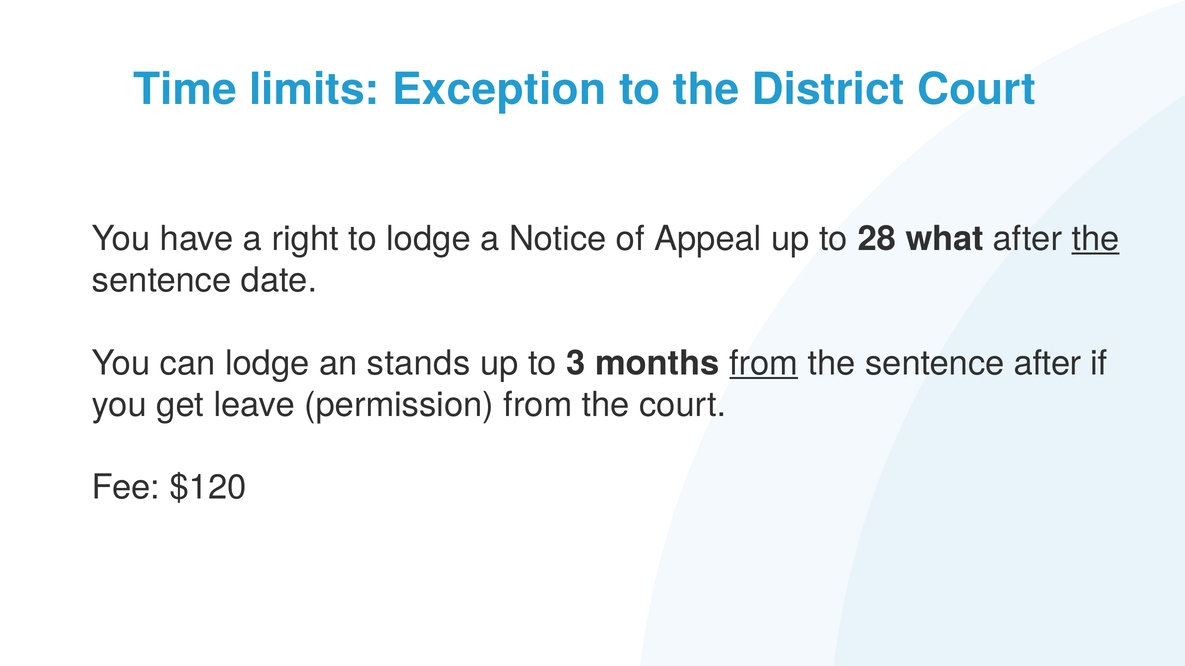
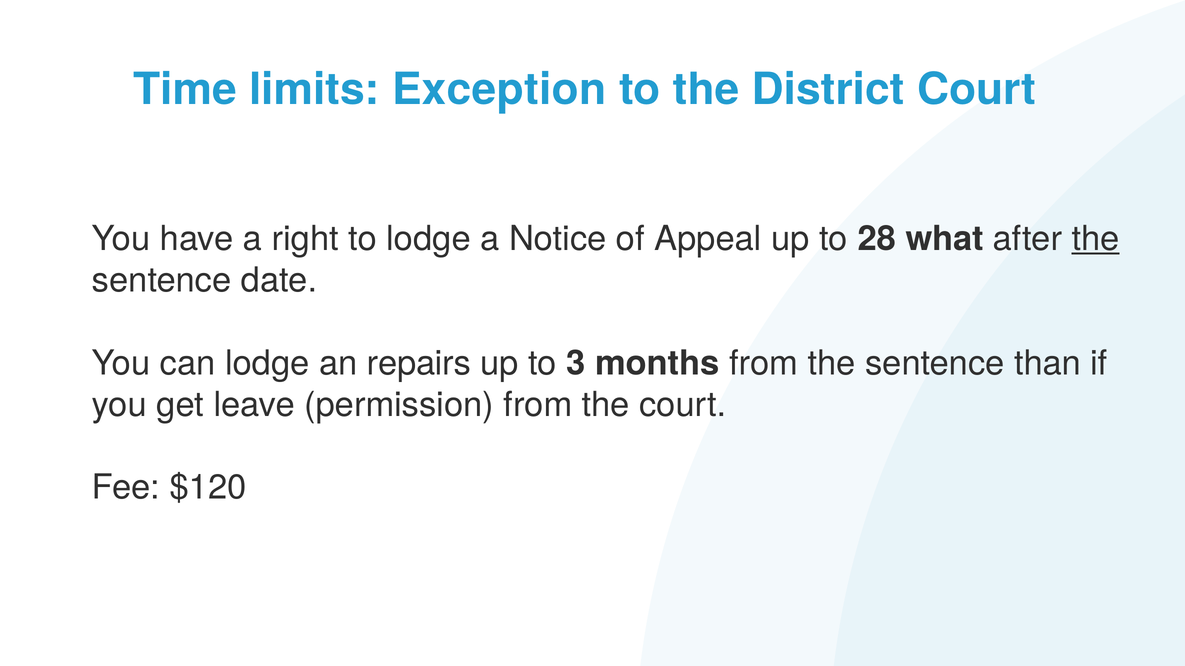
stands: stands -> repairs
from at (764, 363) underline: present -> none
sentence after: after -> than
